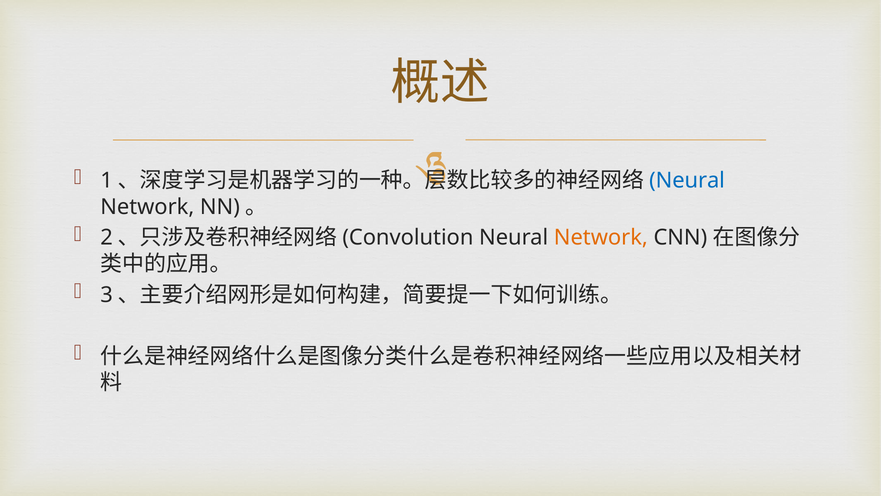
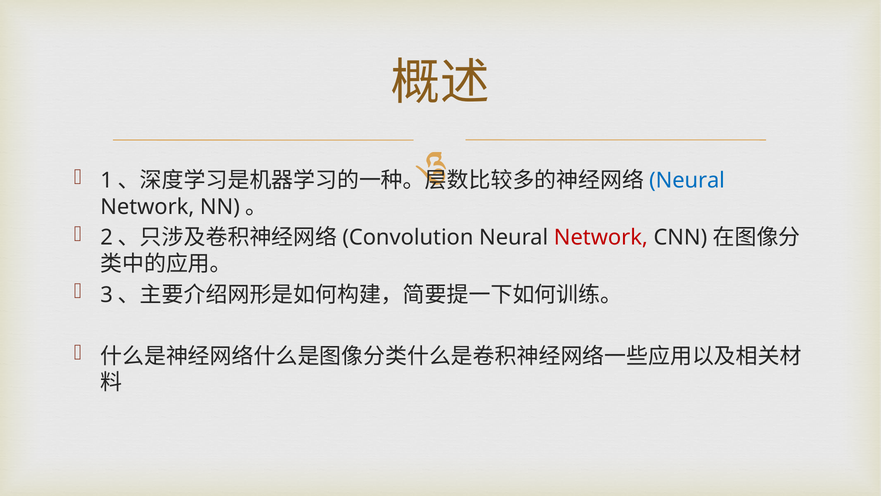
Network at (601, 237) colour: orange -> red
